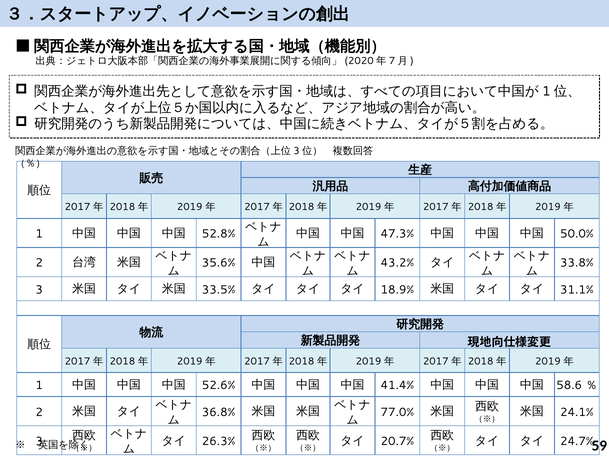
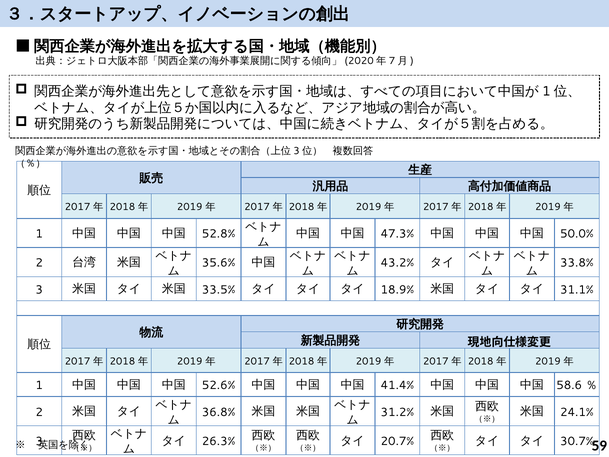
77.0%: 77.0% -> 31.2%
24.7%: 24.7% -> 30.7%
